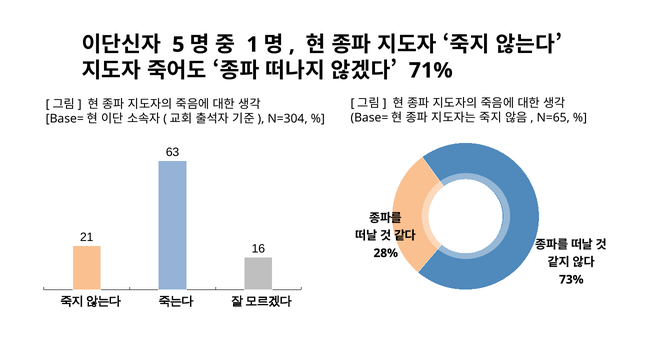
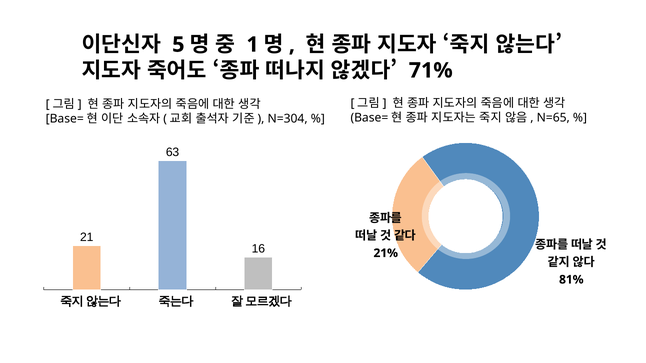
28%: 28% -> 21%
73%: 73% -> 81%
